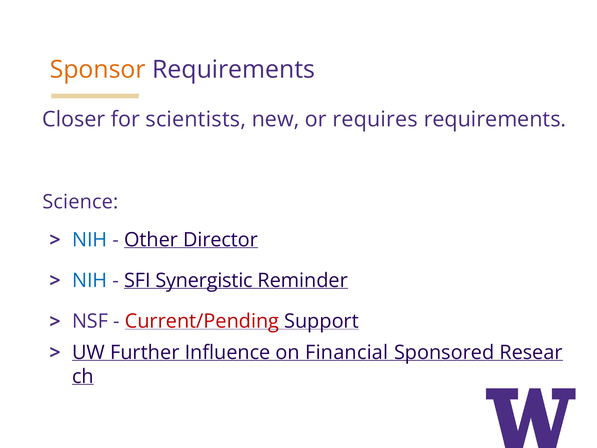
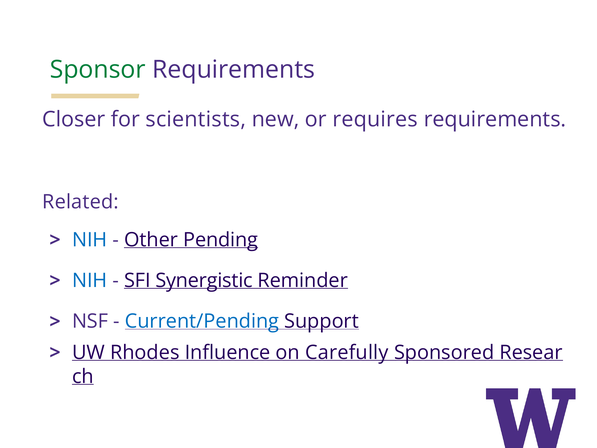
Sponsor colour: orange -> green
Science: Science -> Related
Director: Director -> Pending
Current/Pending colour: red -> blue
Further: Further -> Rhodes
Financial: Financial -> Carefully
